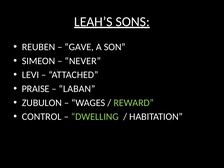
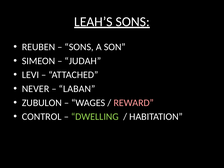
GAVE at (79, 47): GAVE -> SONS
NEVER: NEVER -> JUDAH
PRAISE: PRAISE -> NEVER
REWARD colour: light green -> pink
